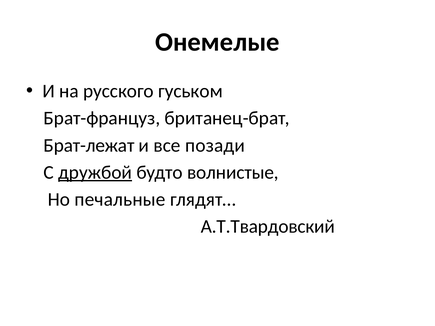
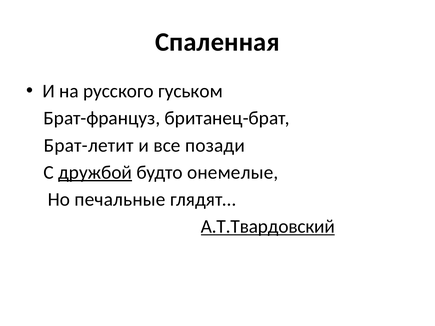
Онемелые: Онемелые -> Спаленная
Брат-лежат: Брат-лежат -> Брат-летит
волнистые: волнистые -> онемелые
А.Т.Твардовский underline: none -> present
